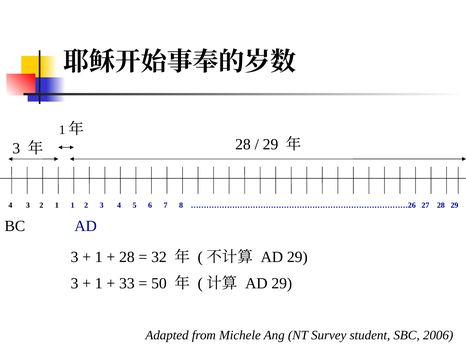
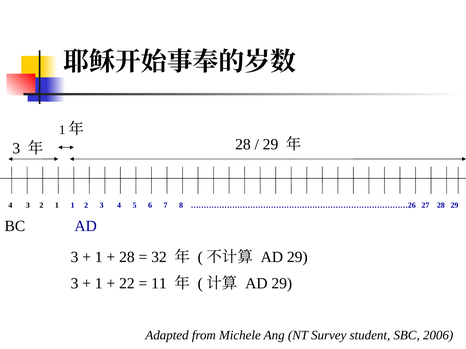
33: 33 -> 22
50: 50 -> 11
